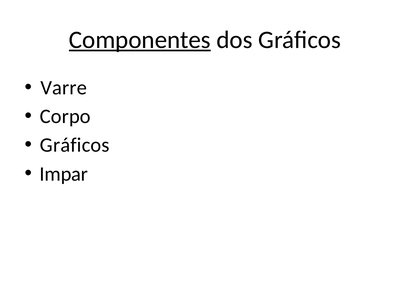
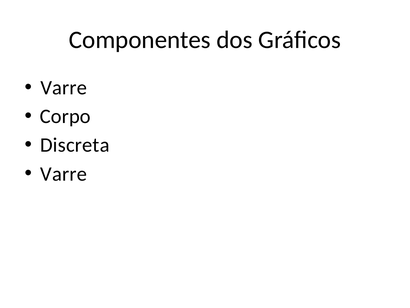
Componentes underline: present -> none
Gráficos at (75, 145): Gráficos -> Discreta
Impar at (64, 174): Impar -> Varre
